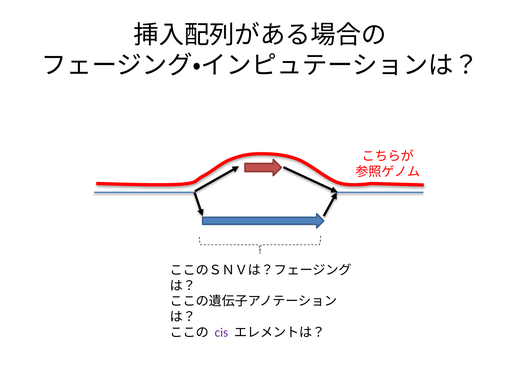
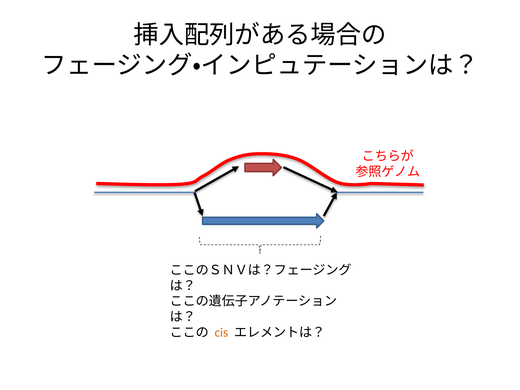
cis colour: purple -> orange
